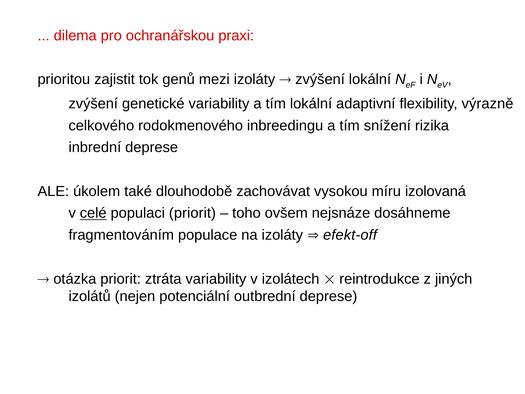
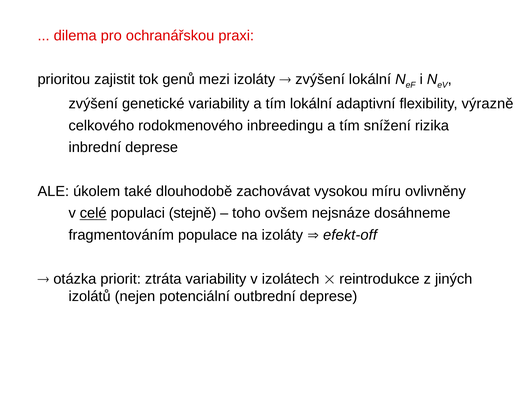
izolovaná: izolovaná -> ovlivněny
populaci priorit: priorit -> stejně
